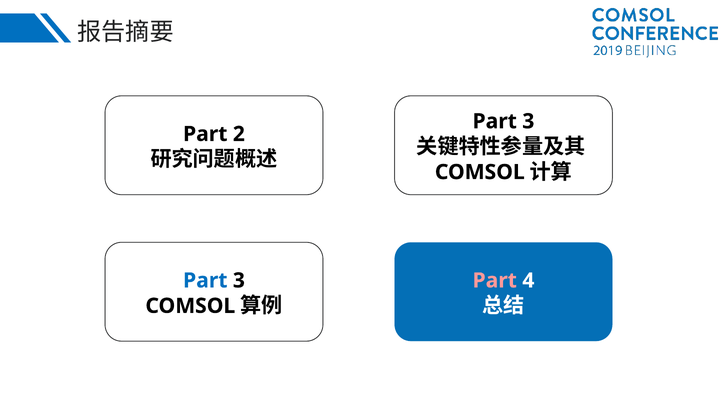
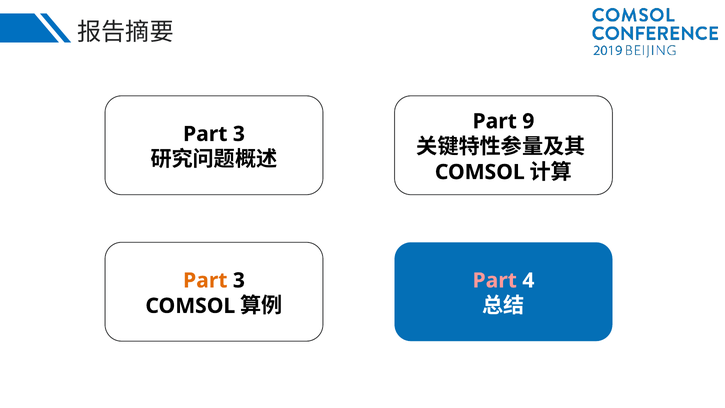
3 at (528, 121): 3 -> 9
2 at (239, 134): 2 -> 3
Part at (205, 280) colour: blue -> orange
